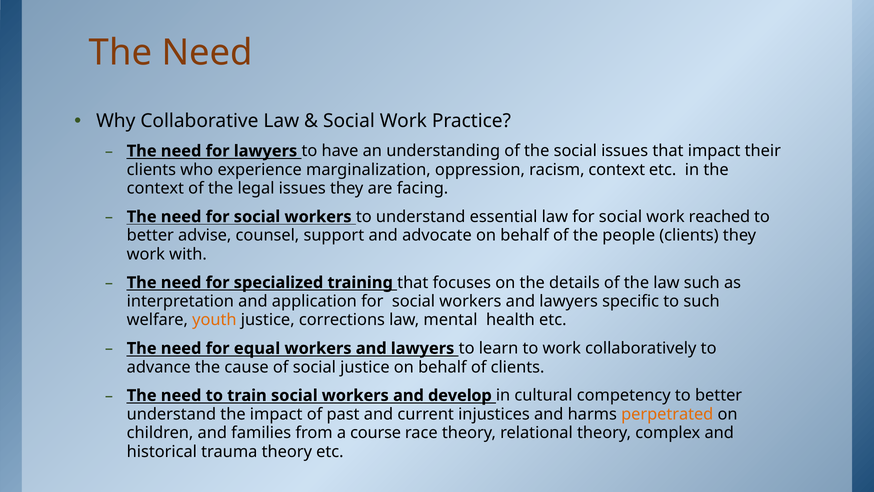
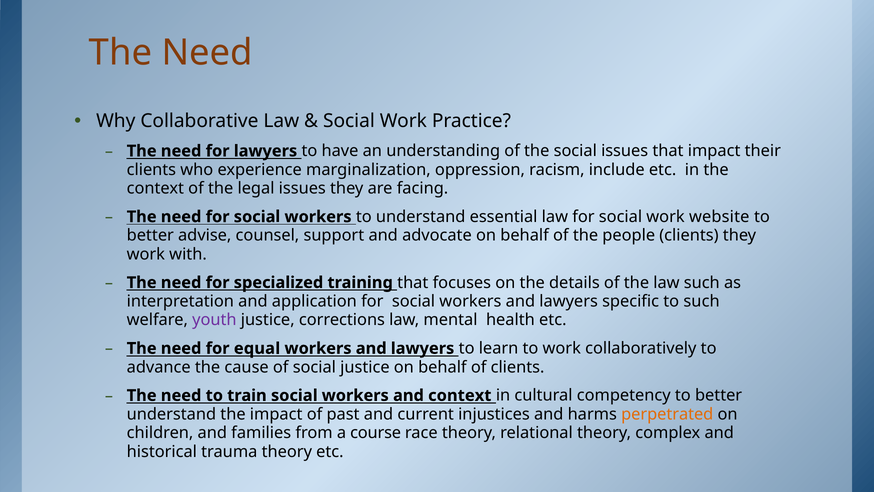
racism context: context -> include
reached: reached -> website
youth colour: orange -> purple
and develop: develop -> context
